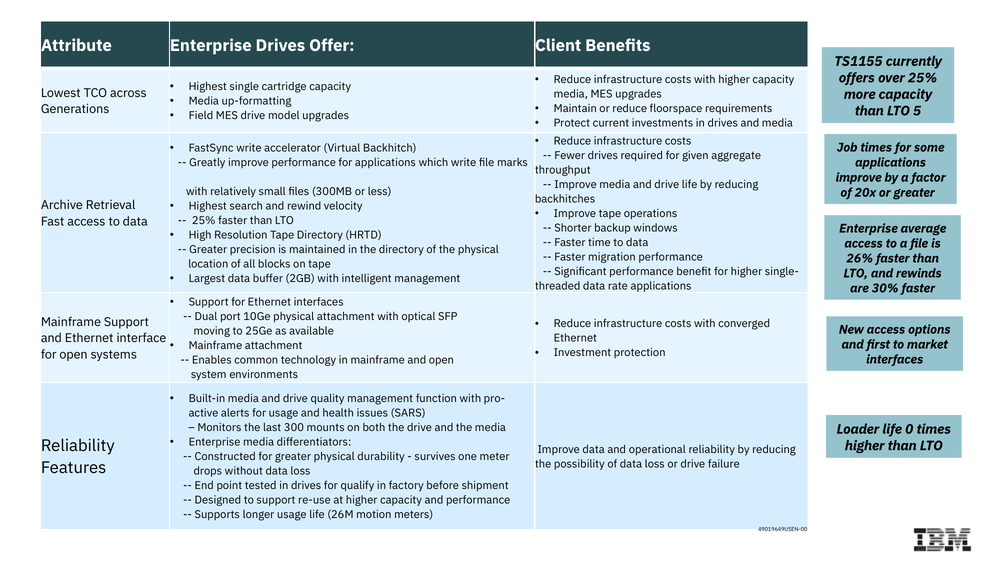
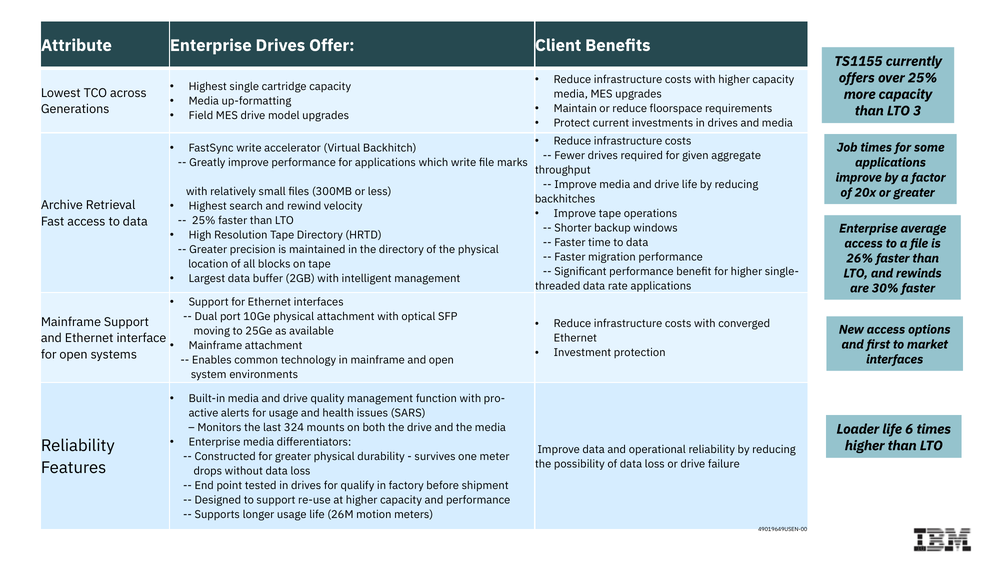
5: 5 -> 3
300: 300 -> 324
0: 0 -> 6
